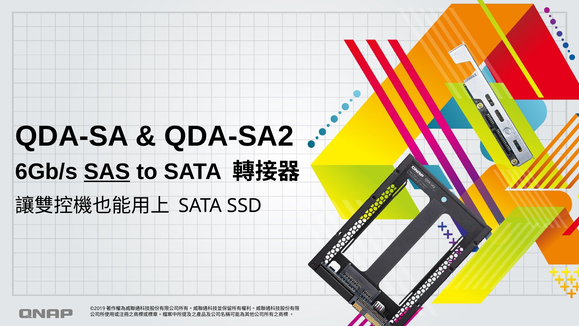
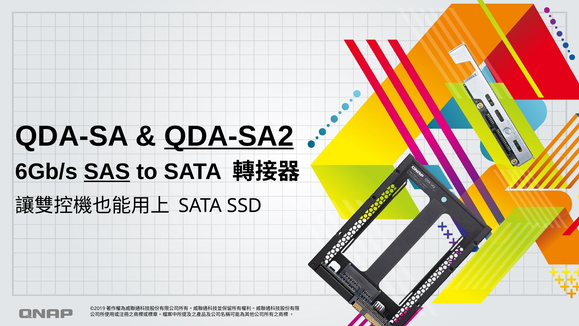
QDA-SA2 underline: none -> present
